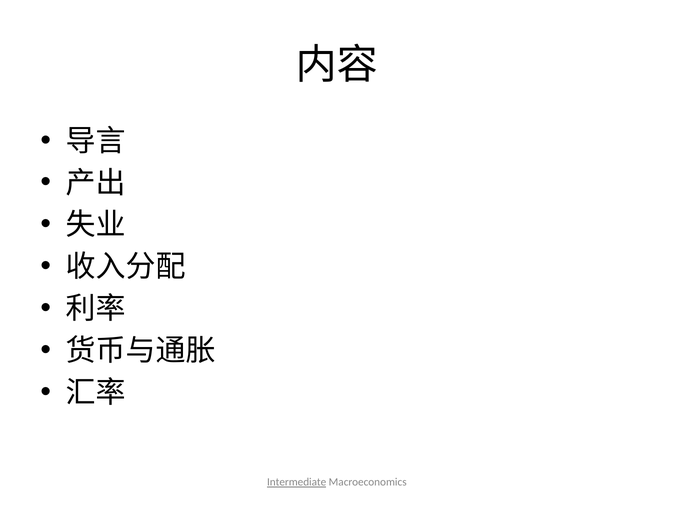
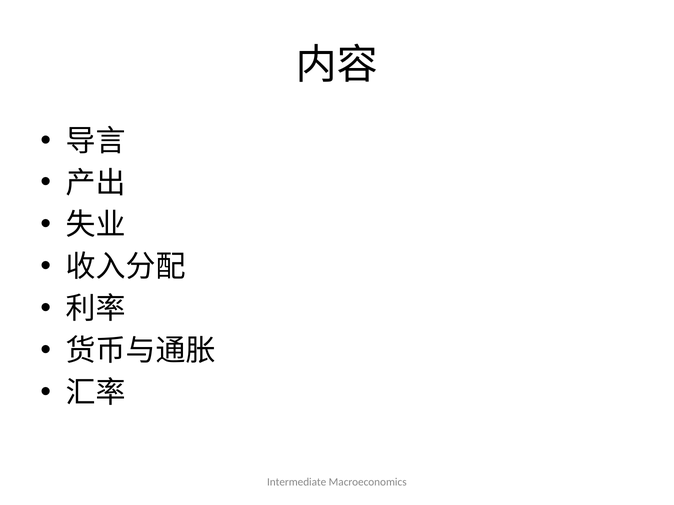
Intermediate underline: present -> none
